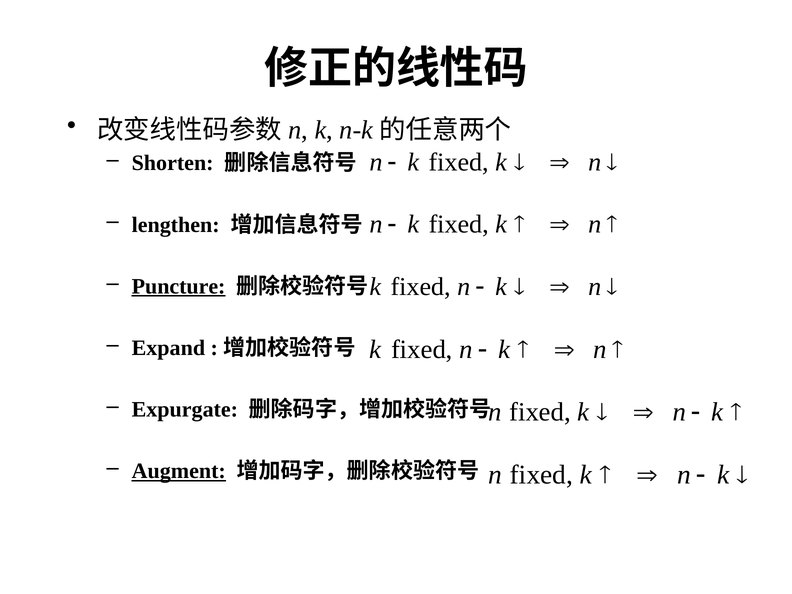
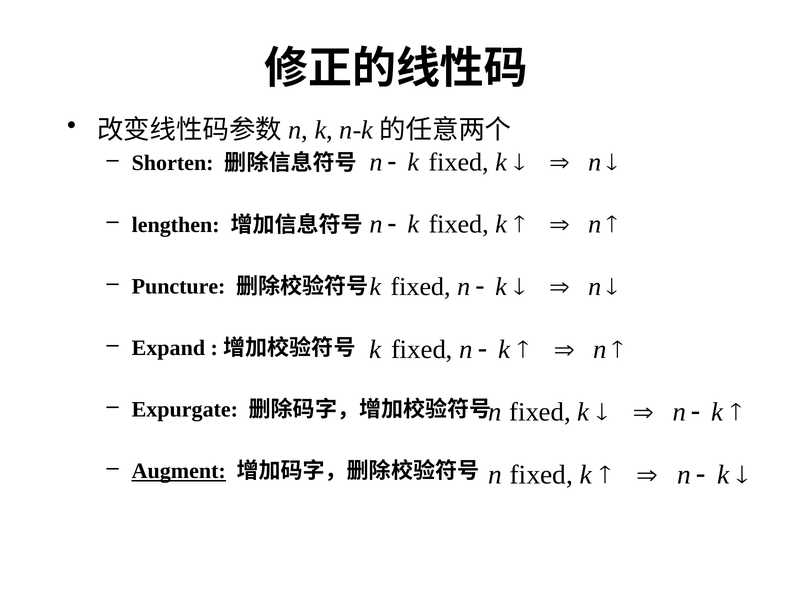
Puncture underline: present -> none
